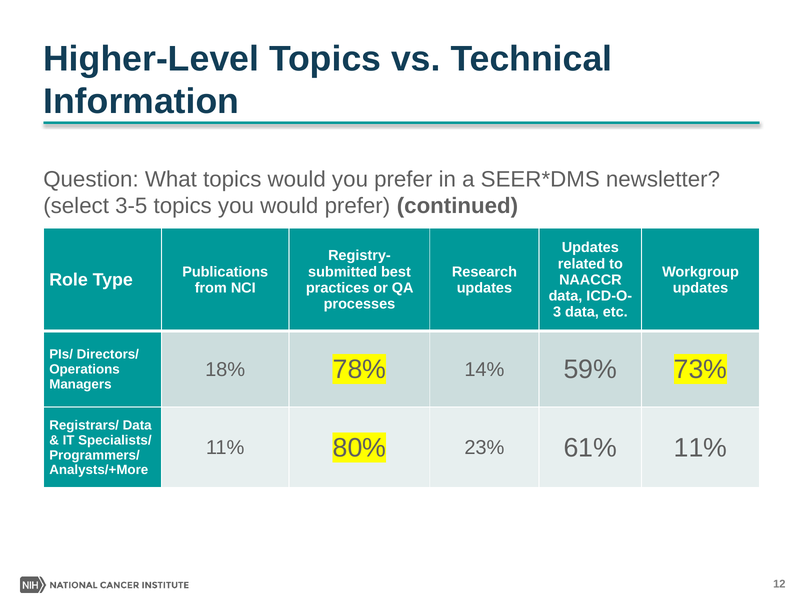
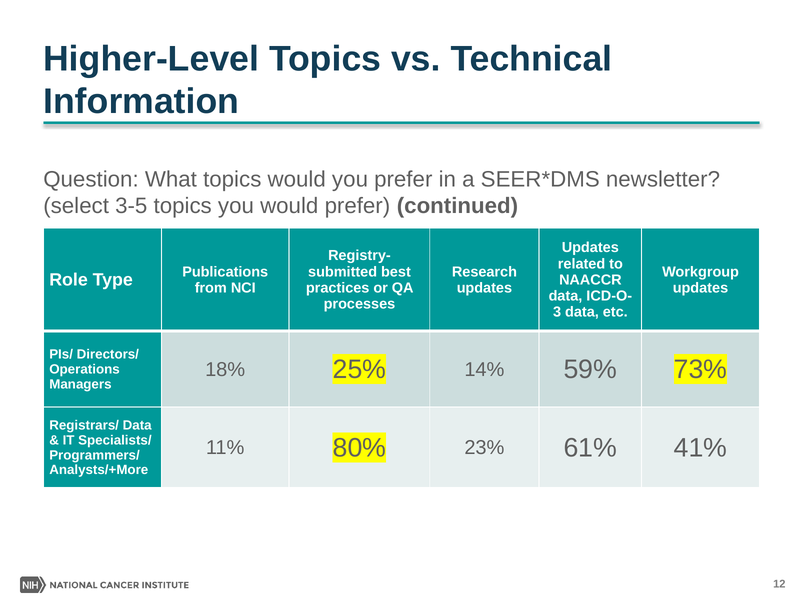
78%: 78% -> 25%
61% 11%: 11% -> 41%
